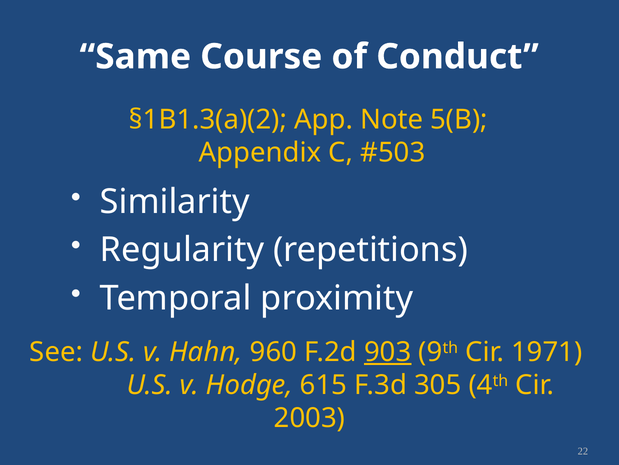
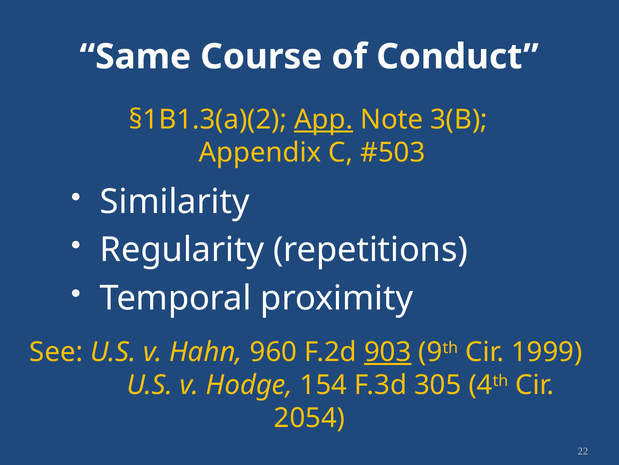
App underline: none -> present
5(B: 5(B -> 3(B
1971: 1971 -> 1999
615: 615 -> 154
2003: 2003 -> 2054
